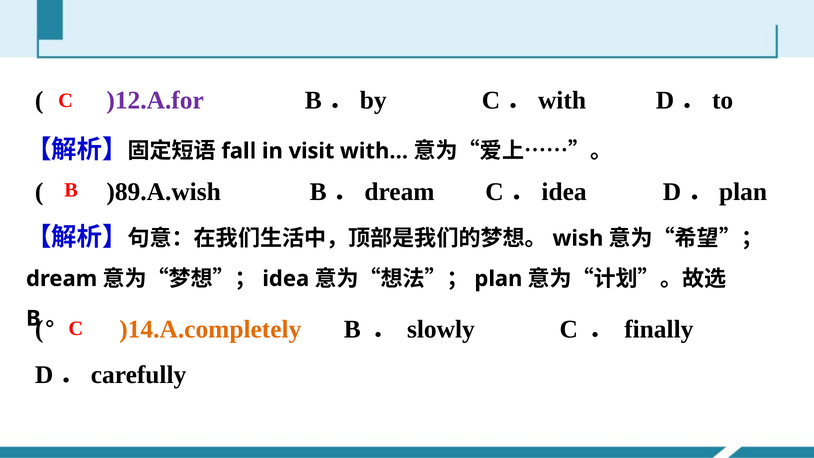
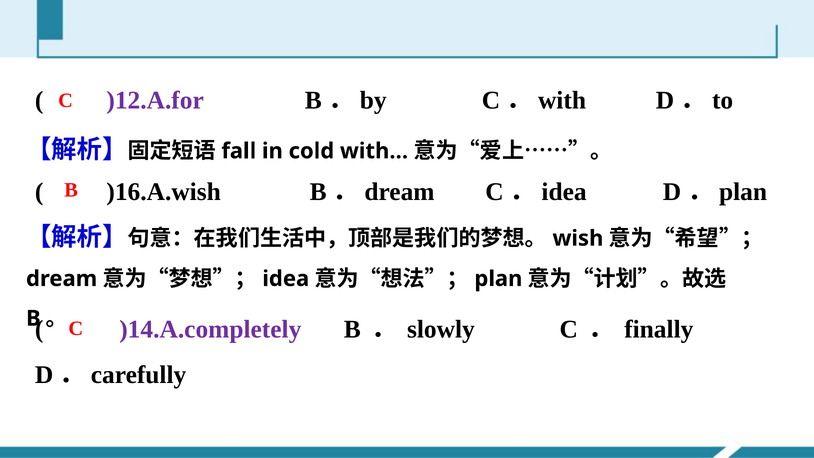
visit: visit -> cold
)89.A.wish: )89.A.wish -> )16.A.wish
)14.A.completely colour: orange -> purple
